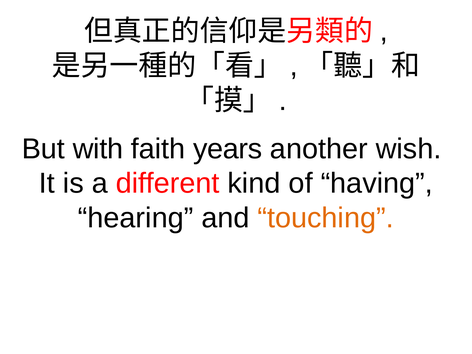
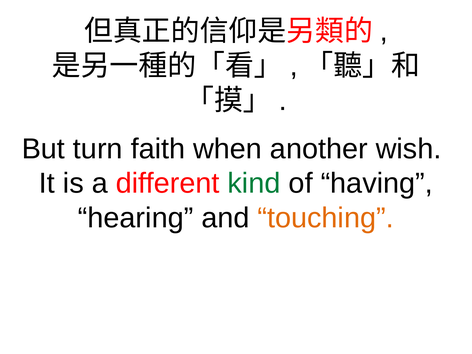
with: with -> turn
years: years -> when
kind colour: black -> green
